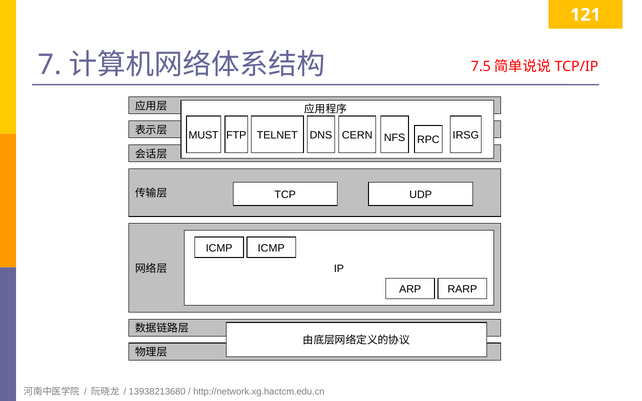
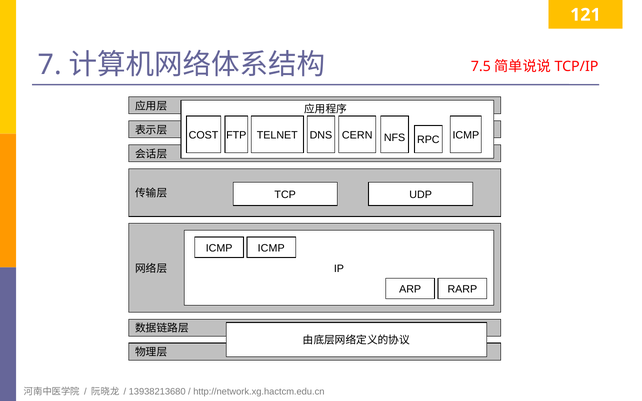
MUST: MUST -> COST
NFS IRSG: IRSG -> ICMP
